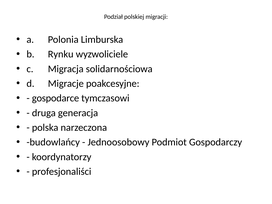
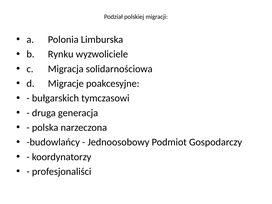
gospodarce: gospodarce -> bułgarskich
